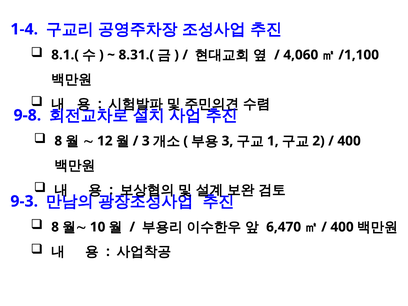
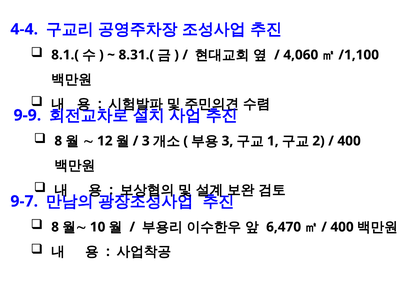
1-4: 1-4 -> 4-4
9-8: 9-8 -> 9-9
9-3: 9-3 -> 9-7
